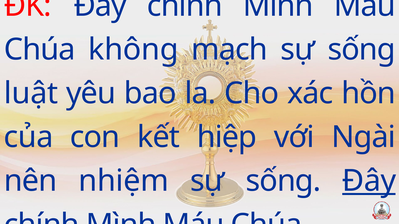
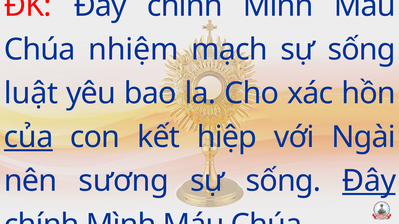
không: không -> nhiệm
của underline: none -> present
nhiệm: nhiệm -> sương
